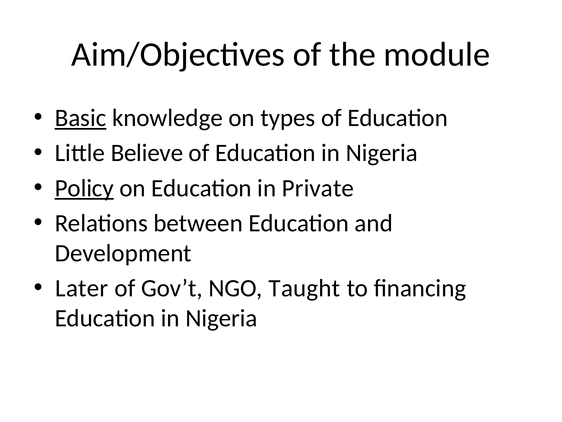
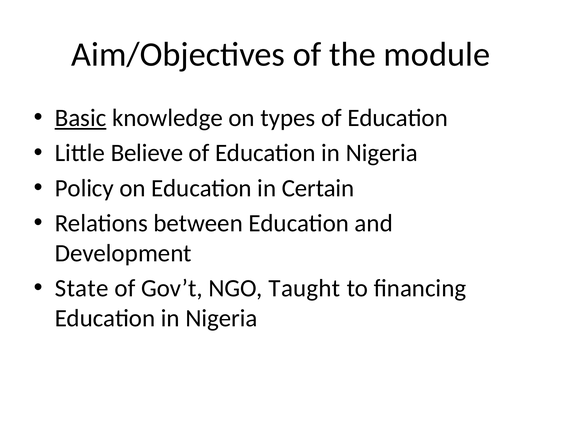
Policy underline: present -> none
Private: Private -> Certain
Later: Later -> State
